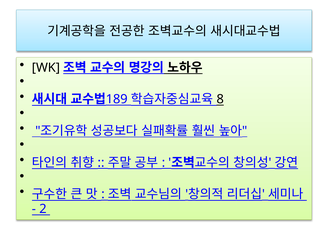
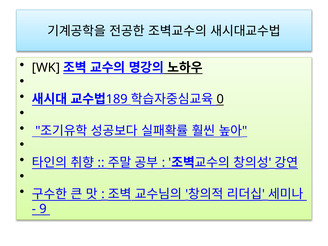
8: 8 -> 0
2: 2 -> 9
